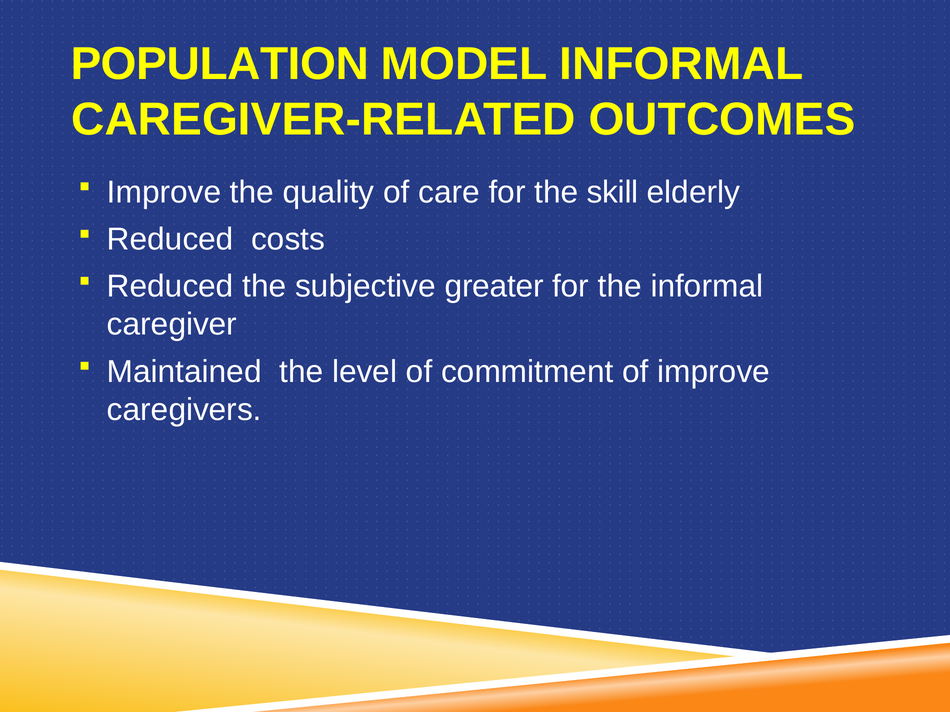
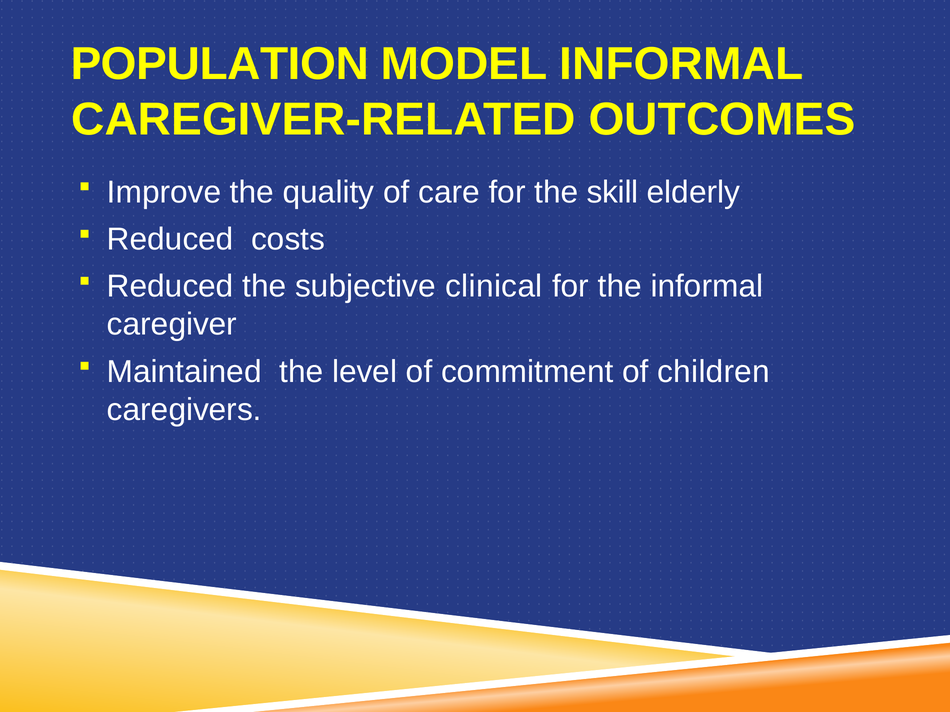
greater: greater -> clinical
of improve: improve -> children
